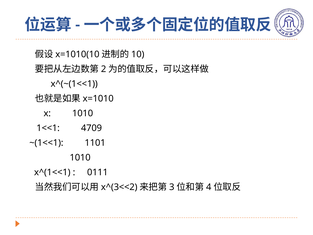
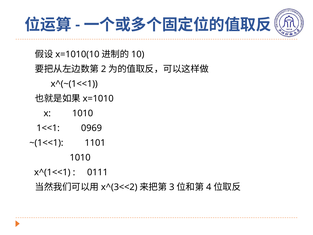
4709: 4709 -> 0969
